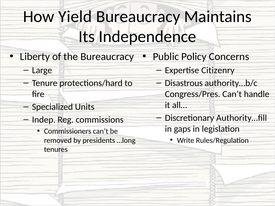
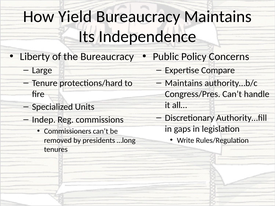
Citizenry: Citizenry -> Compare
Disastrous at (184, 83): Disastrous -> Maintains
